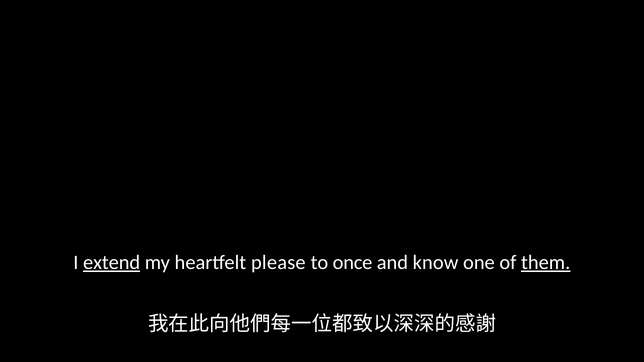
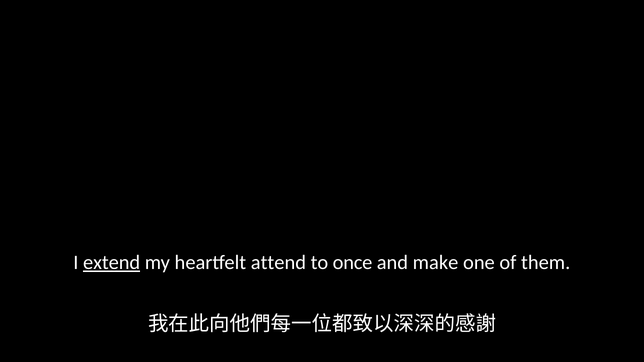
please: please -> attend
know: know -> make
them underline: present -> none
